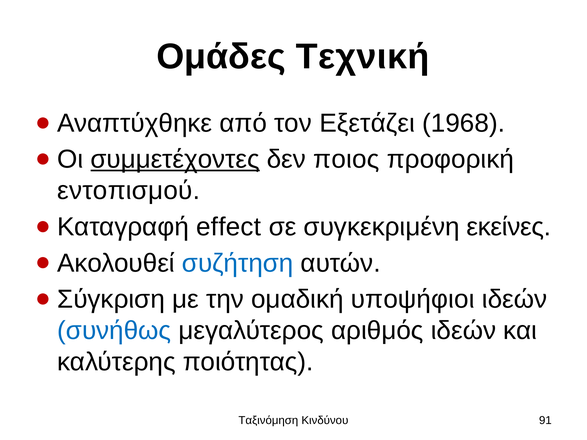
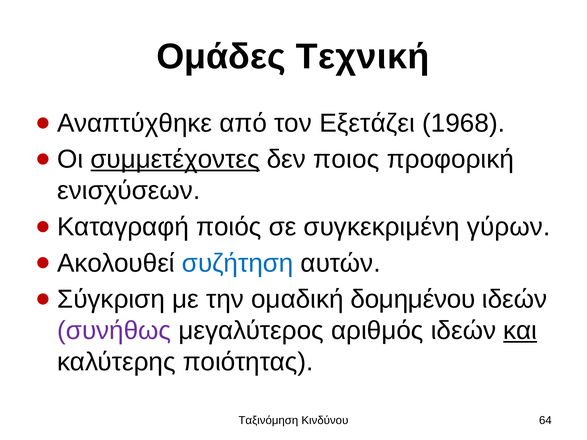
εντοπισμού: εντοπισμού -> ενισχύσεων
effect: effect -> ποιός
εκείνες: εκείνες -> γύρων
υποψήφιοι: υποψήφιοι -> δομημένου
συνήθως colour: blue -> purple
και underline: none -> present
91: 91 -> 64
